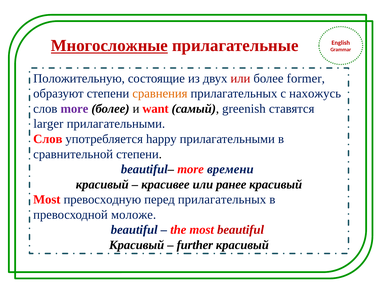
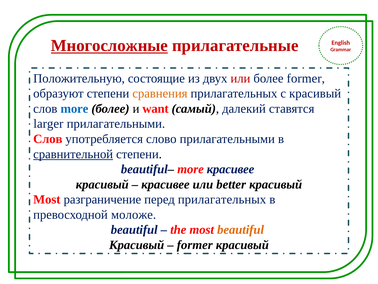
с нахожусь: нахожусь -> красивый
more at (74, 108) colour: purple -> blue
greenish: greenish -> далекий
happy: happy -> слово
сравнительной underline: none -> present
more времени: времени -> красивее
ранее: ранее -> better
превосходную: превосходную -> разграничение
beautiful at (241, 229) colour: red -> orange
further at (195, 245): further -> former
